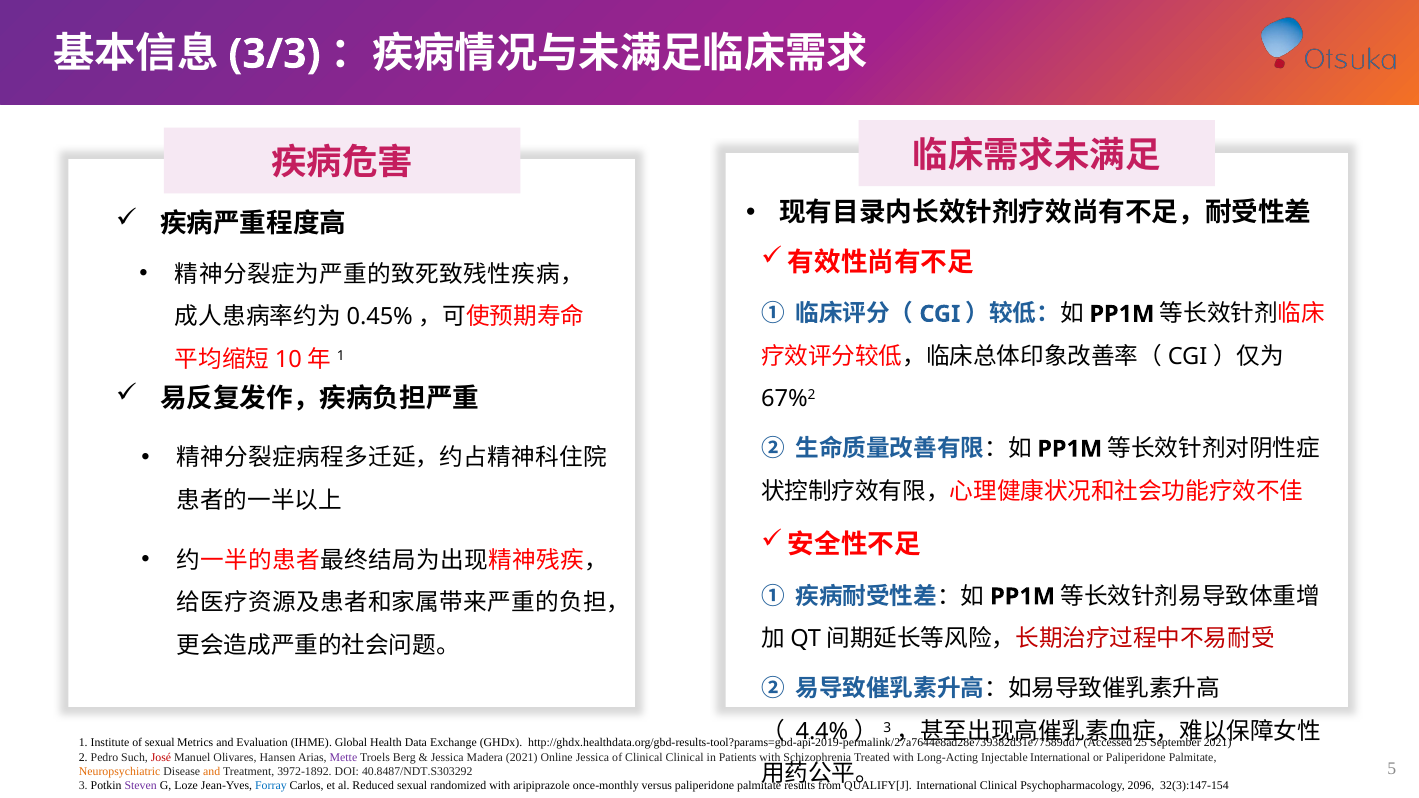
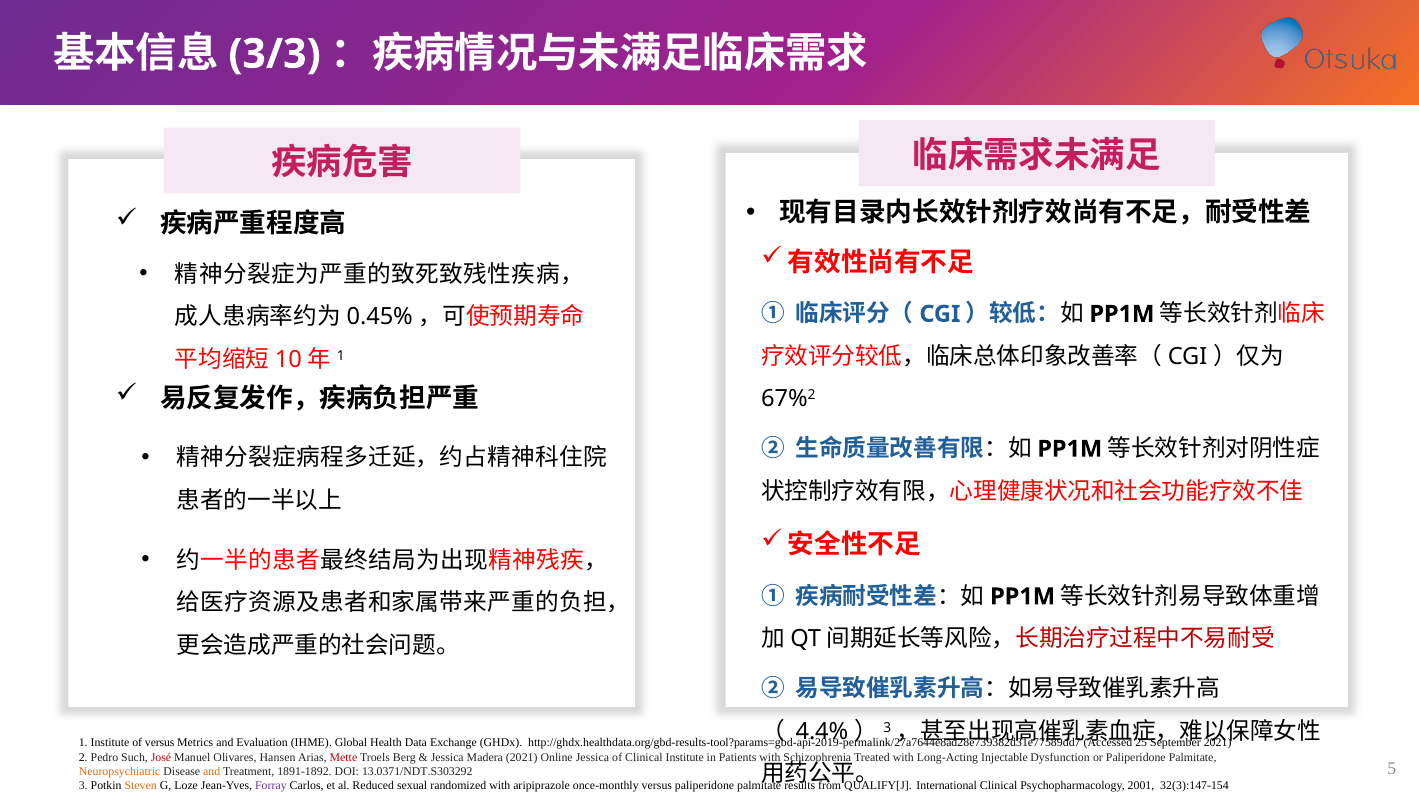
of sexual: sexual -> versus
Mette colour: purple -> red
Clinical Clinical: Clinical -> Institute
Injectable International: International -> Dysfunction
3972-1892: 3972-1892 -> 1891-1892
40.8487/NDT.S303292: 40.8487/NDT.S303292 -> 13.0371/NDT.S303292
Steven colour: purple -> orange
Forray colour: blue -> purple
2096: 2096 -> 2001
